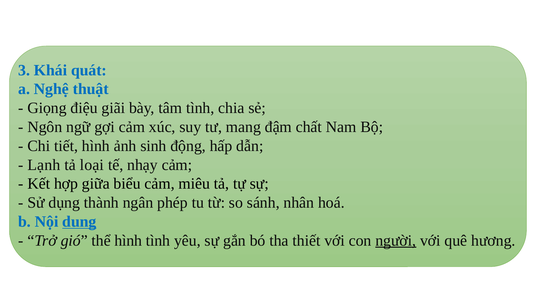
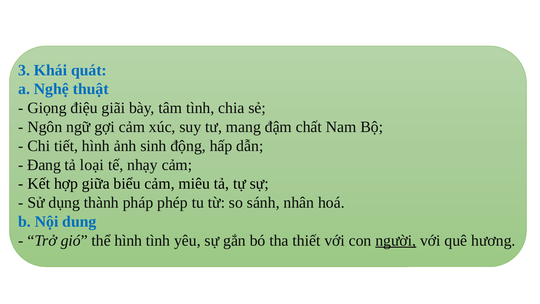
Lạnh: Lạnh -> Đang
ngân: ngân -> pháp
dung underline: present -> none
